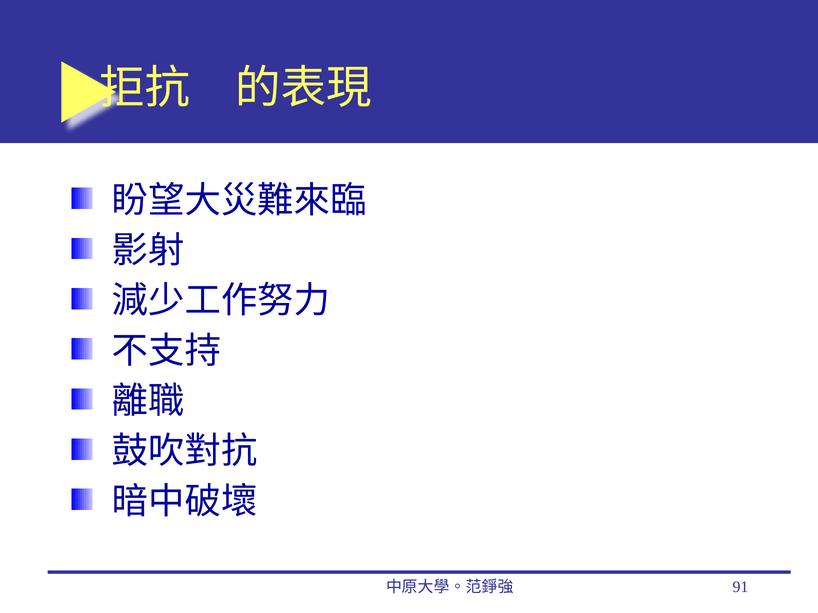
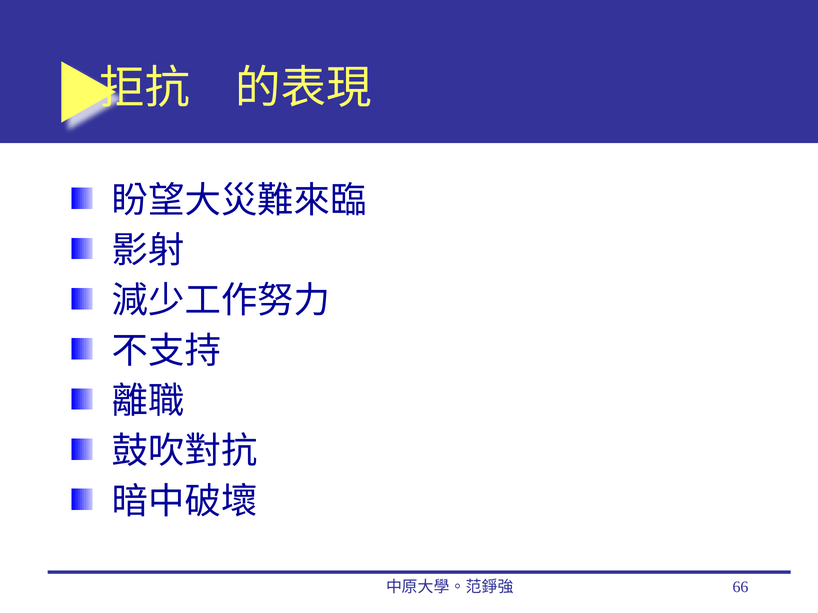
91: 91 -> 66
